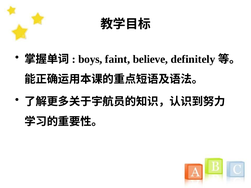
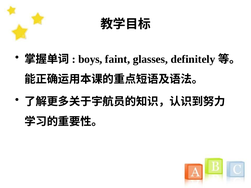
believe: believe -> glasses
